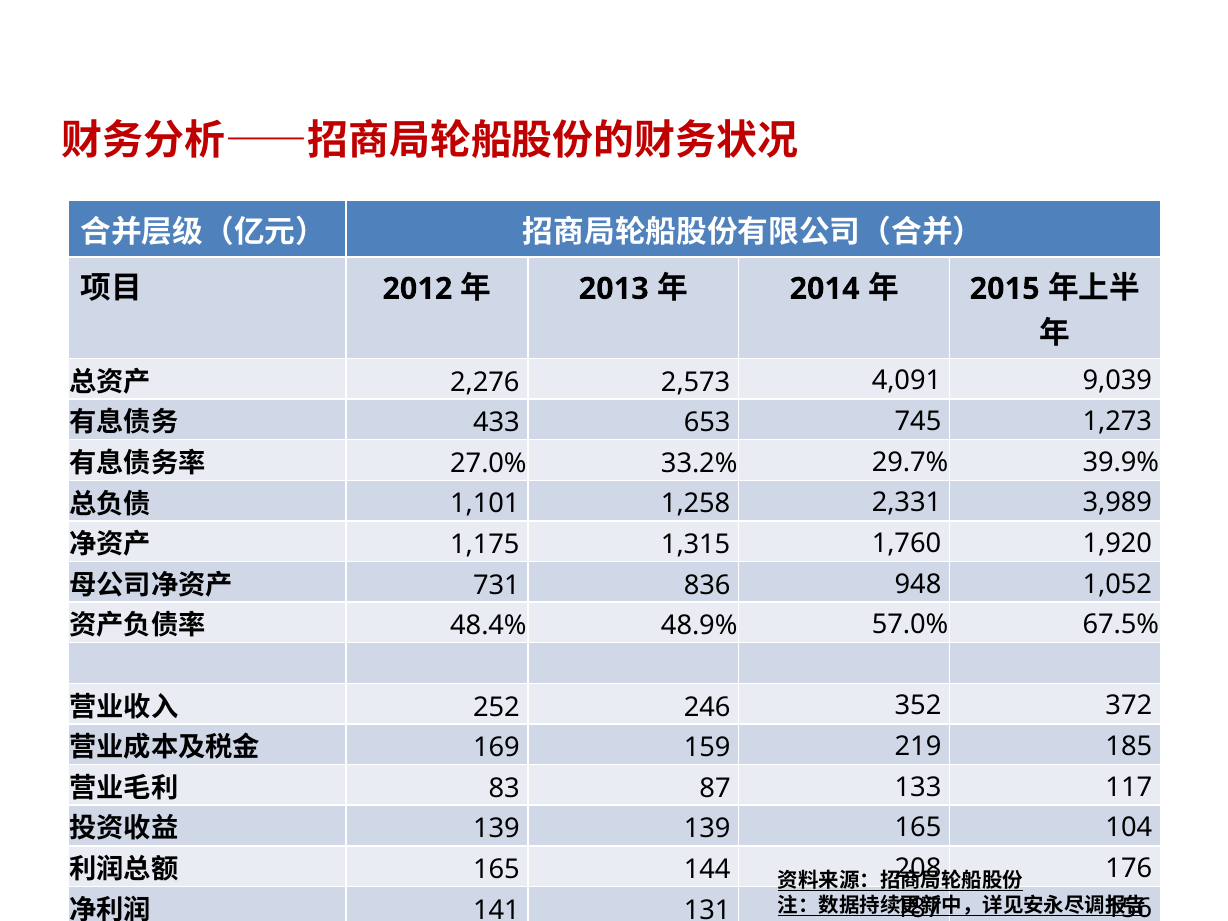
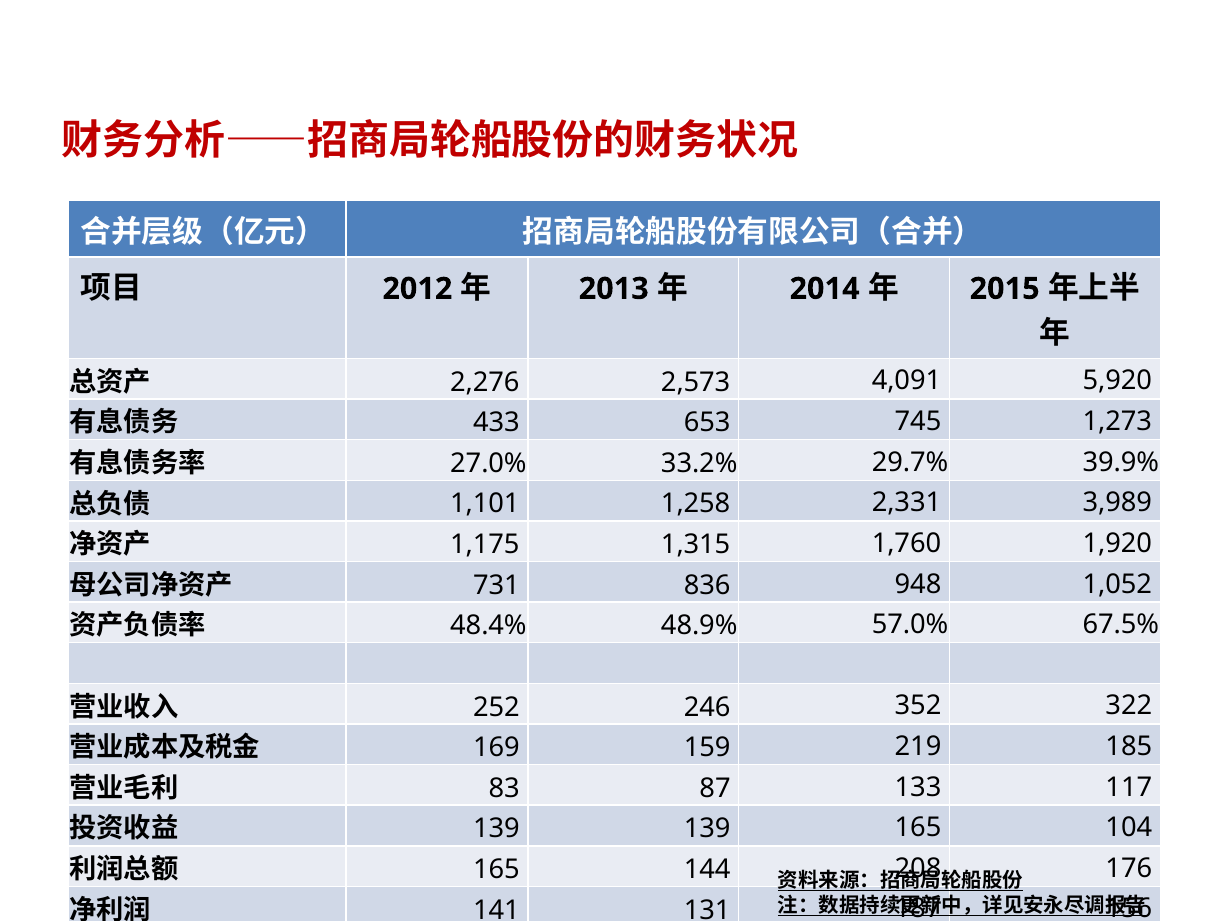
9,039: 9,039 -> 5,920
372: 372 -> 322
